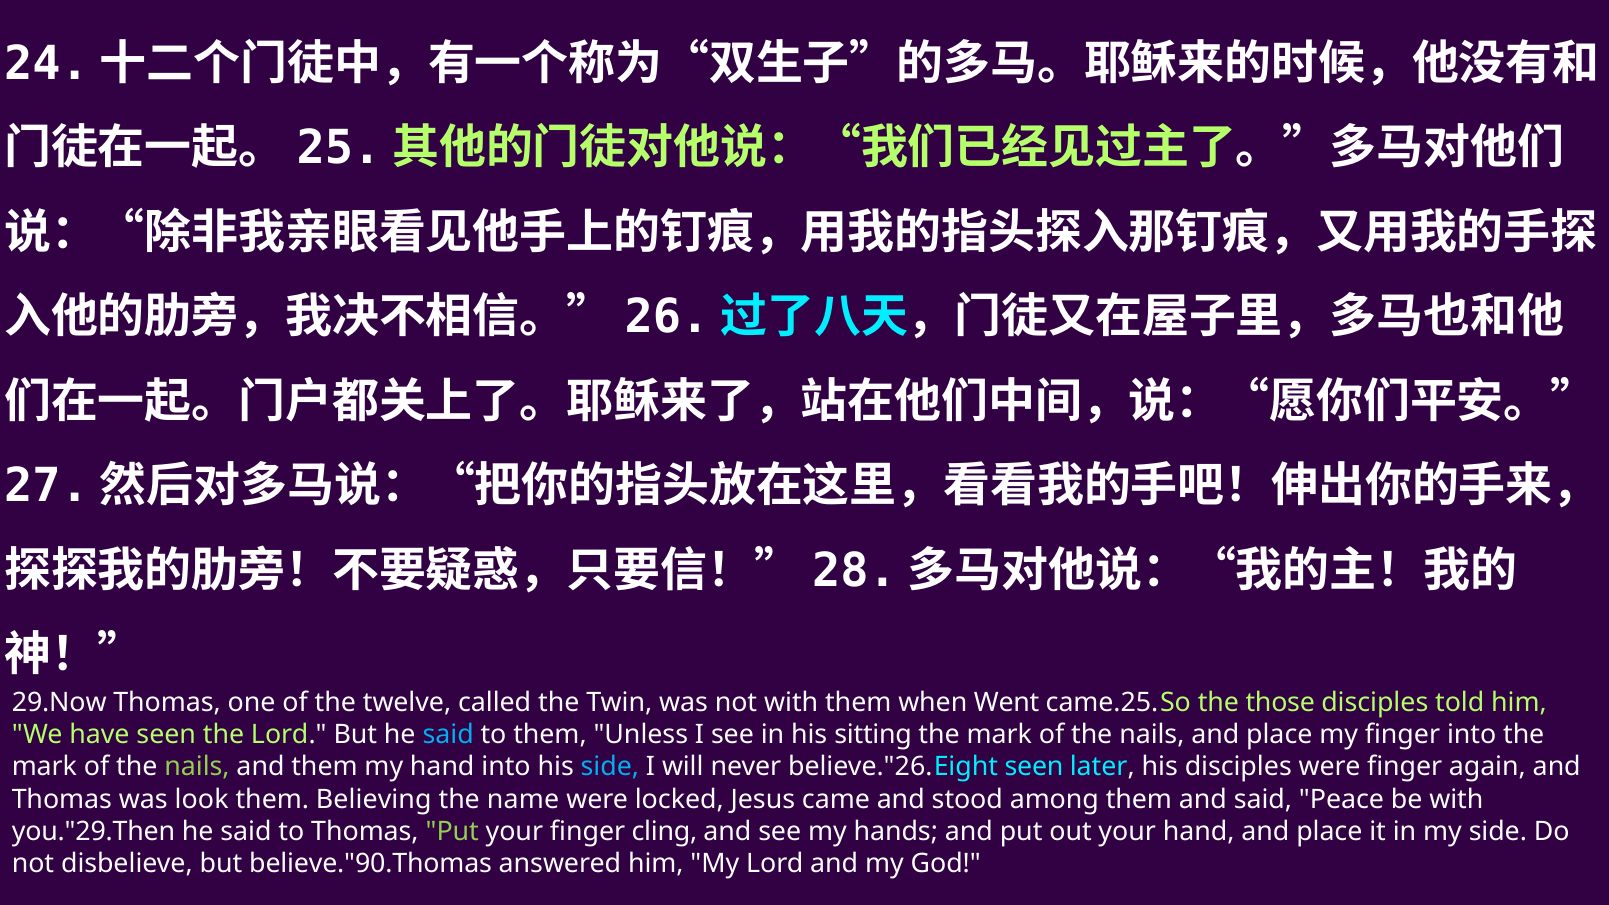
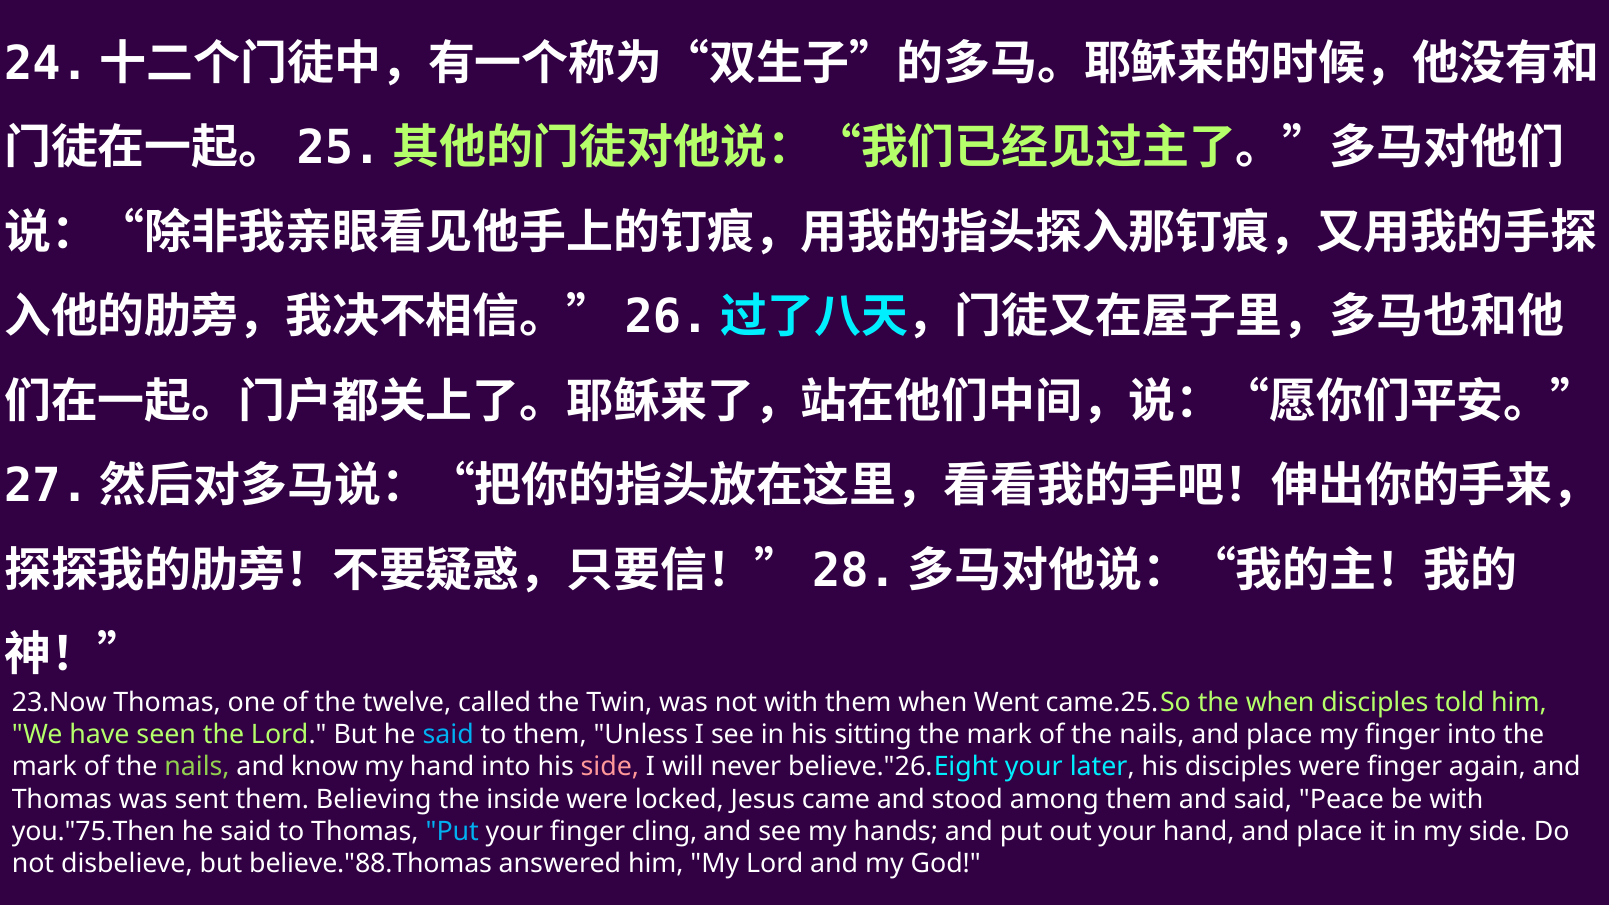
29.Now: 29.Now -> 23.Now
the those: those -> when
and them: them -> know
side at (610, 767) colour: light blue -> pink
believe."26.Eight seen: seen -> your
look: look -> sent
name: name -> inside
you."29.Then: you."29.Then -> you."75.Then
Put at (452, 831) colour: light green -> light blue
believe."90.Thomas: believe."90.Thomas -> believe."88.Thomas
